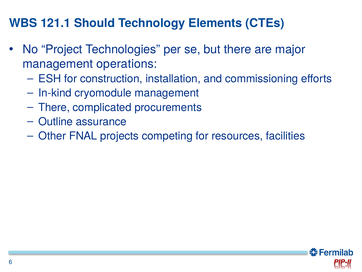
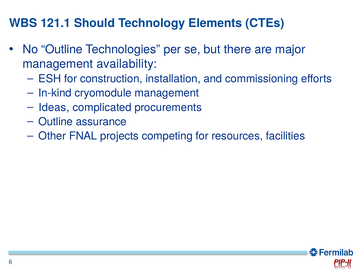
No Project: Project -> Outline
operations: operations -> availability
There at (54, 107): There -> Ideas
